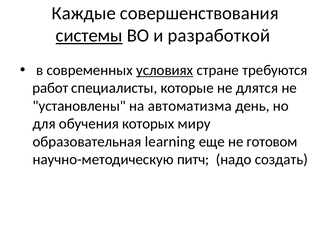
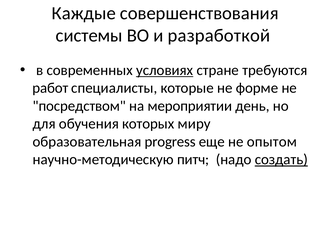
системы underline: present -> none
длятся: длятся -> форме
установлены: установлены -> посредством
автоматизма: автоматизма -> мероприятии
learning: learning -> progress
готовом: готовом -> опытом
создать underline: none -> present
